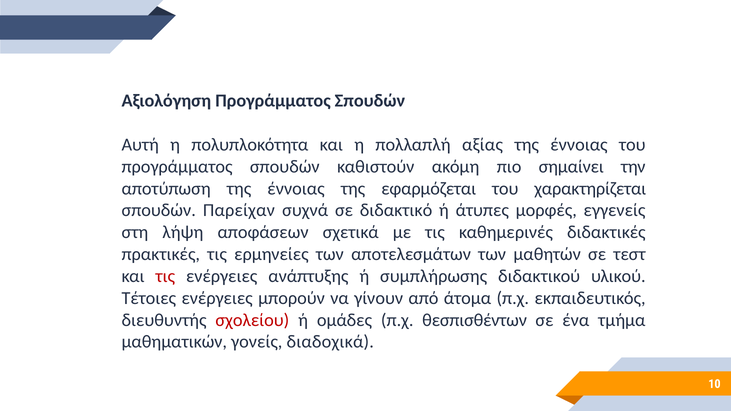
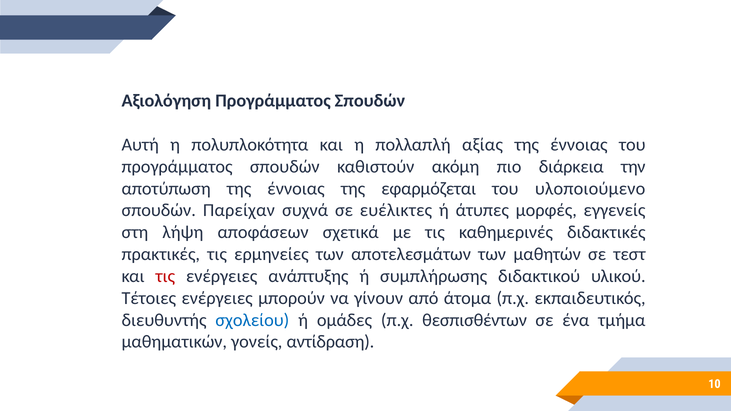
σημαίνει: σημαίνει -> διάρκεια
χαρακτηρίζεται: χαρακτηρίζεται -> υλοποιούμενο
διδακτικό: διδακτικό -> ευέλικτες
σχολείου colour: red -> blue
διαδοχικά: διαδοχικά -> αντίδραση
